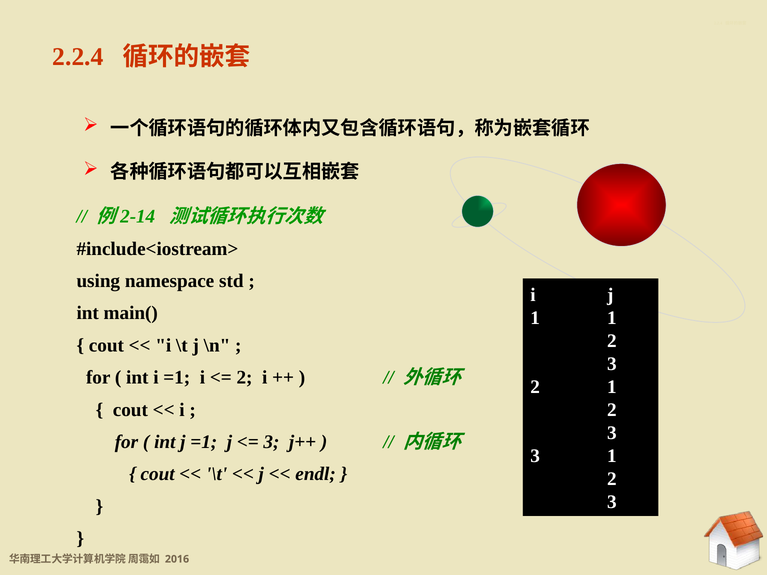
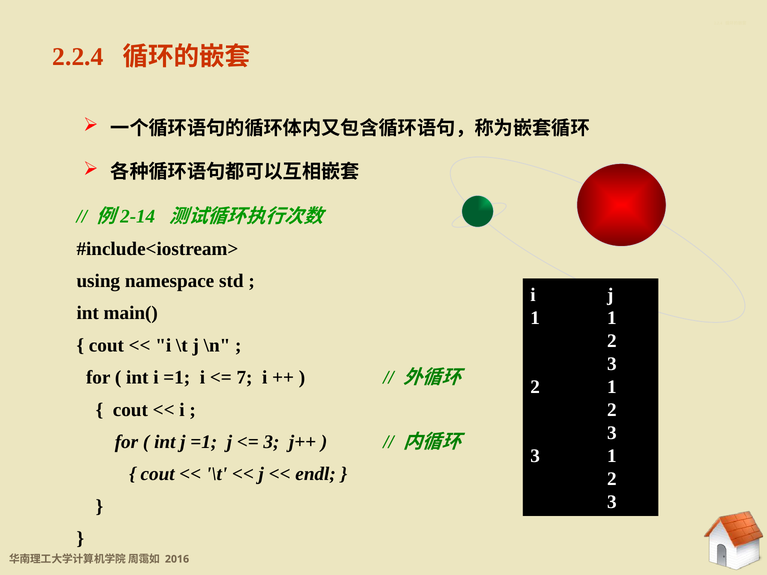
2 at (245, 378): 2 -> 7
